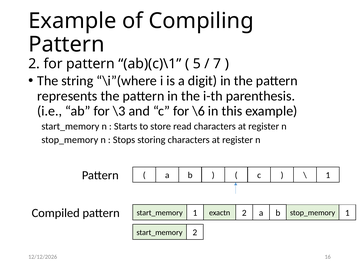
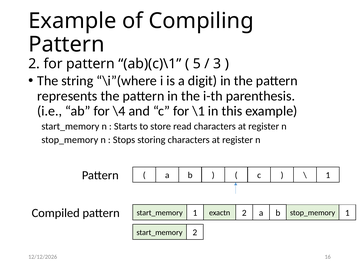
7: 7 -> 3
\3: \3 -> \4
\6: \6 -> \1
